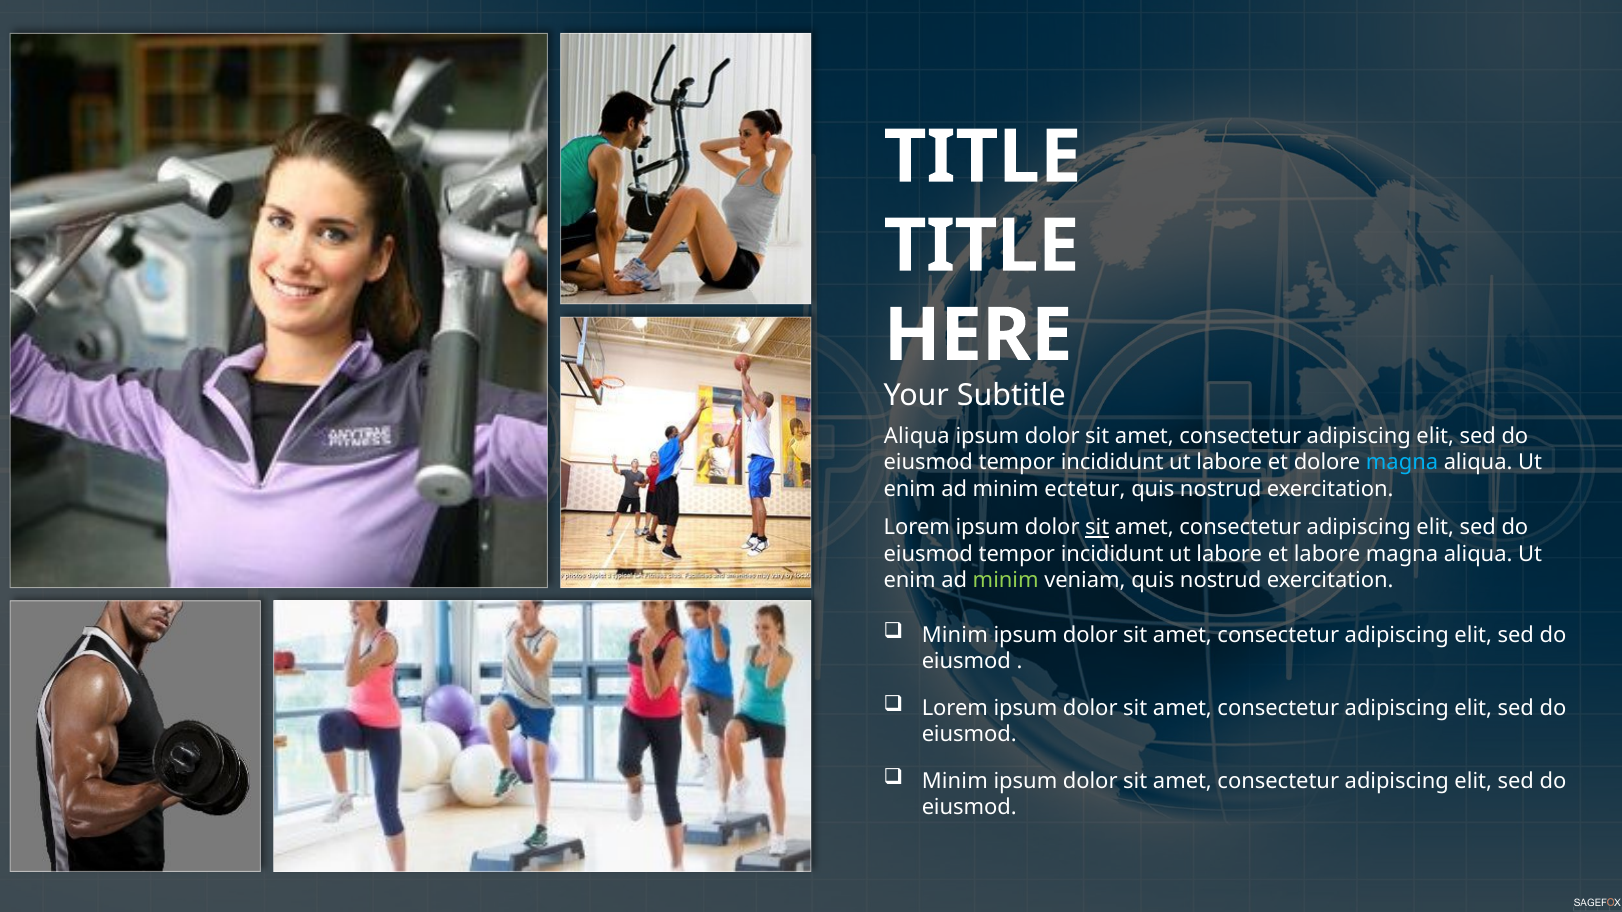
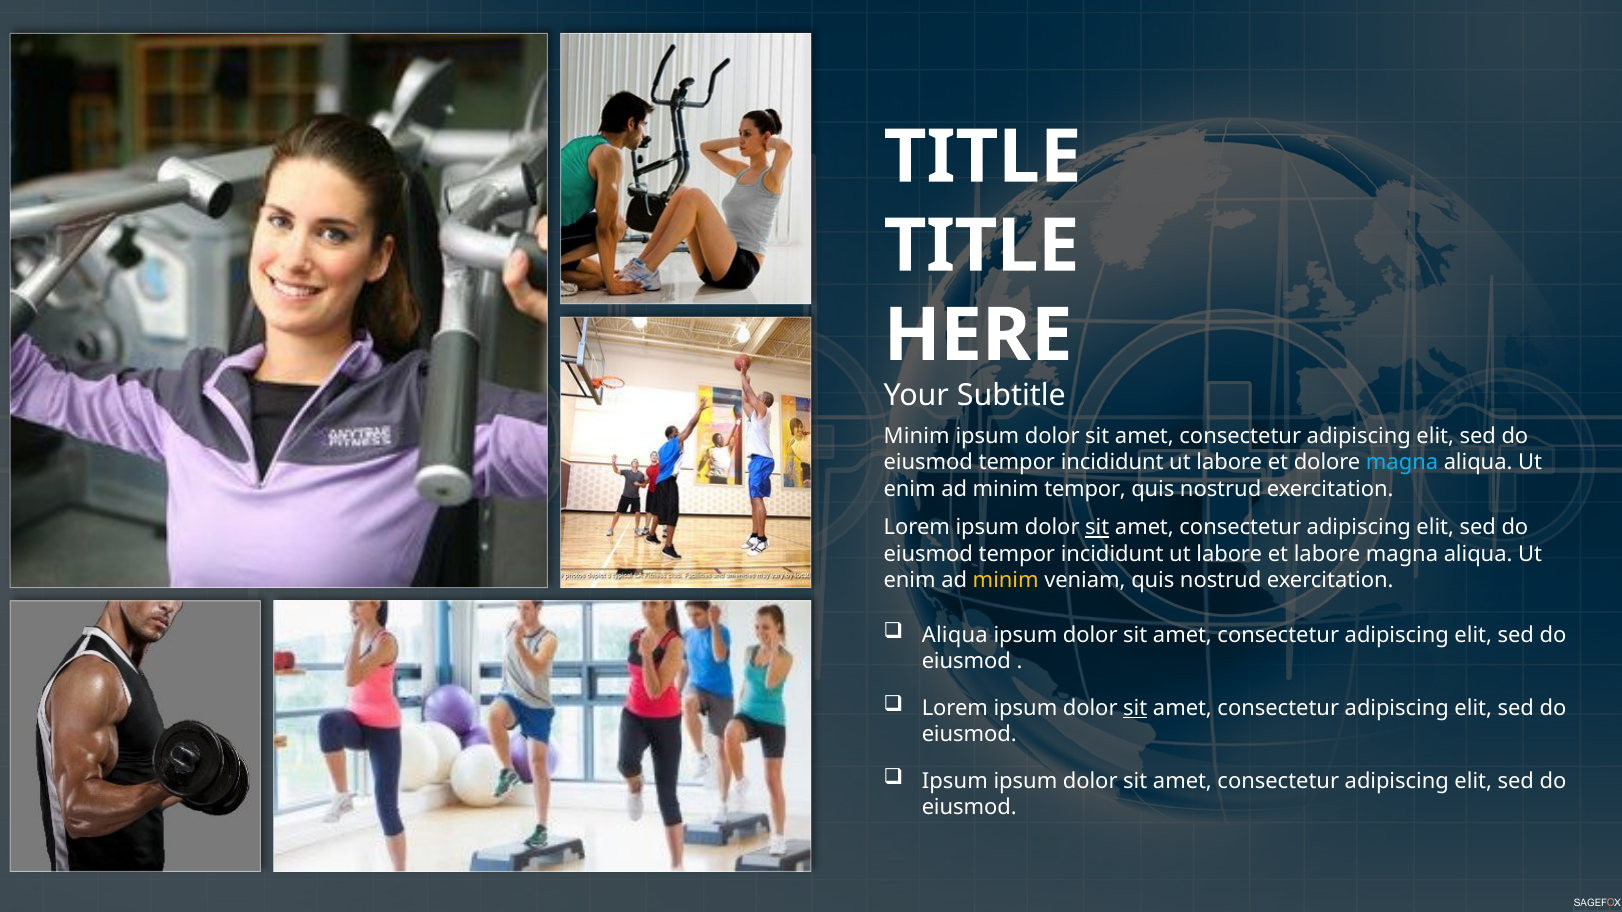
Aliqua at (917, 436): Aliqua -> Minim
minim ectetur: ectetur -> tempor
minim at (1006, 580) colour: light green -> yellow
Minim at (955, 635): Minim -> Aliqua
sit at (1135, 708) underline: none -> present
Minim at (955, 781): Minim -> Ipsum
